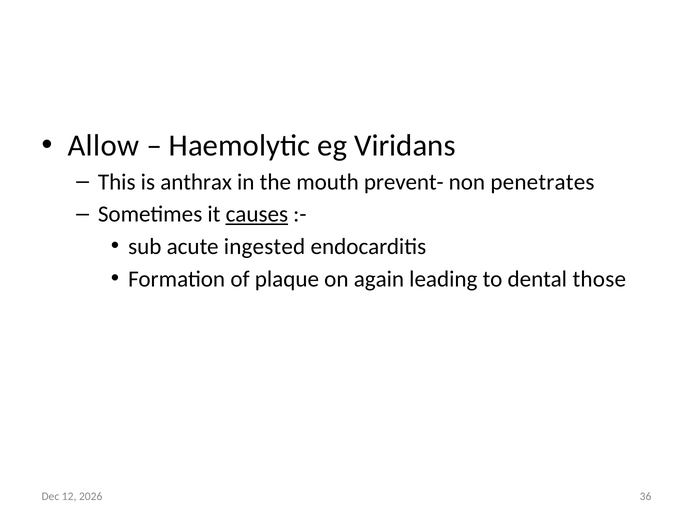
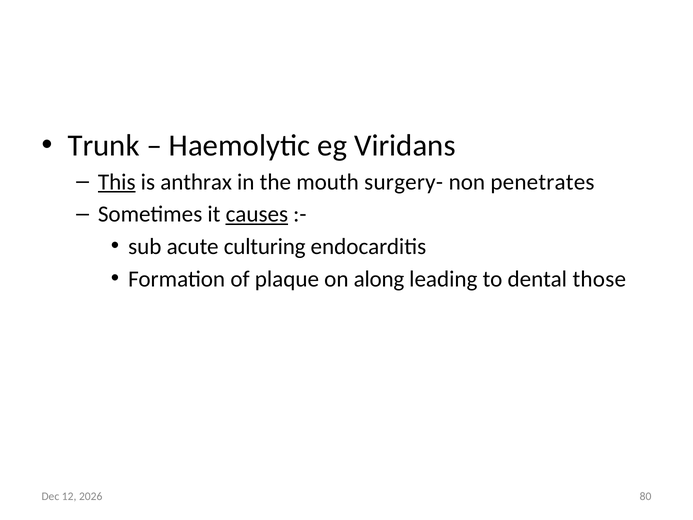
Allow: Allow -> Trunk
This underline: none -> present
prevent-: prevent- -> surgery-
ingested: ingested -> culturing
again: again -> along
36: 36 -> 80
